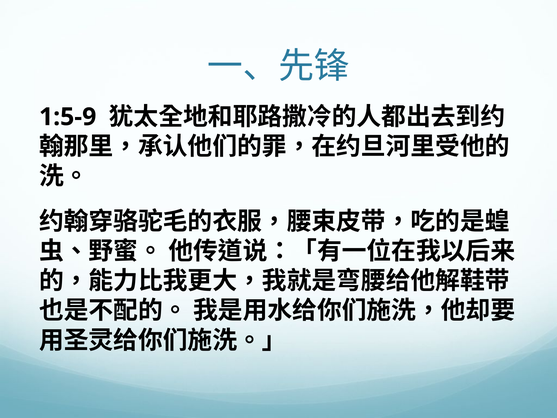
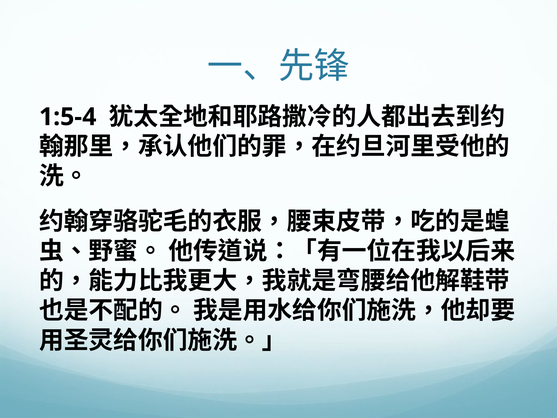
1:5-9: 1:5-9 -> 1:5-4
